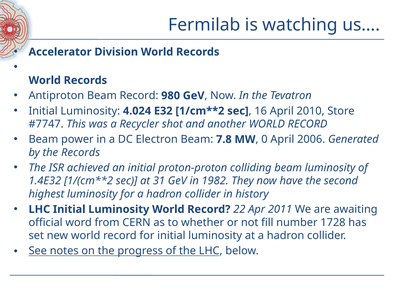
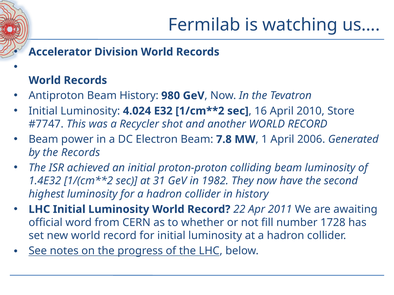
Beam Record: Record -> History
0: 0 -> 1
